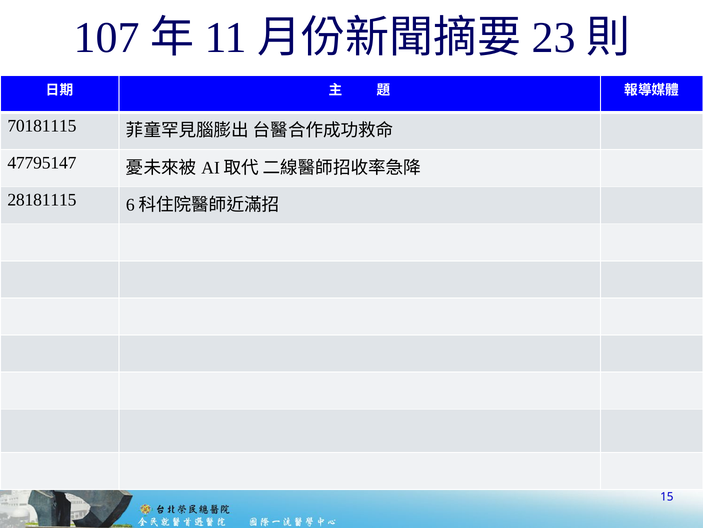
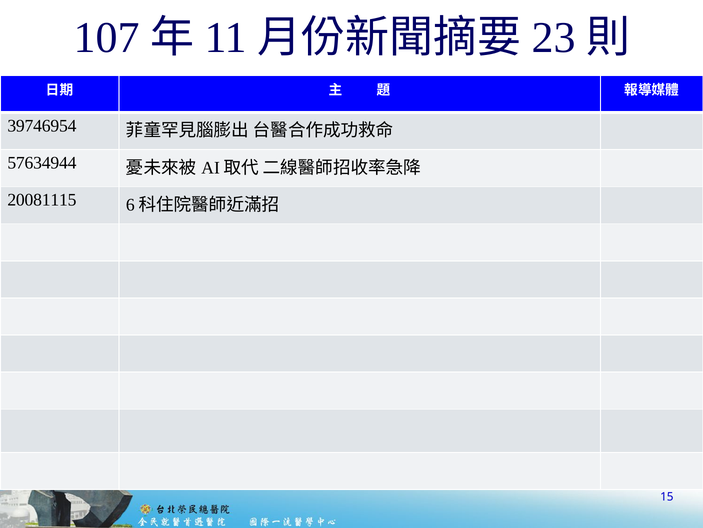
70181115: 70181115 -> 39746954
47795147: 47795147 -> 57634944
28181115: 28181115 -> 20081115
